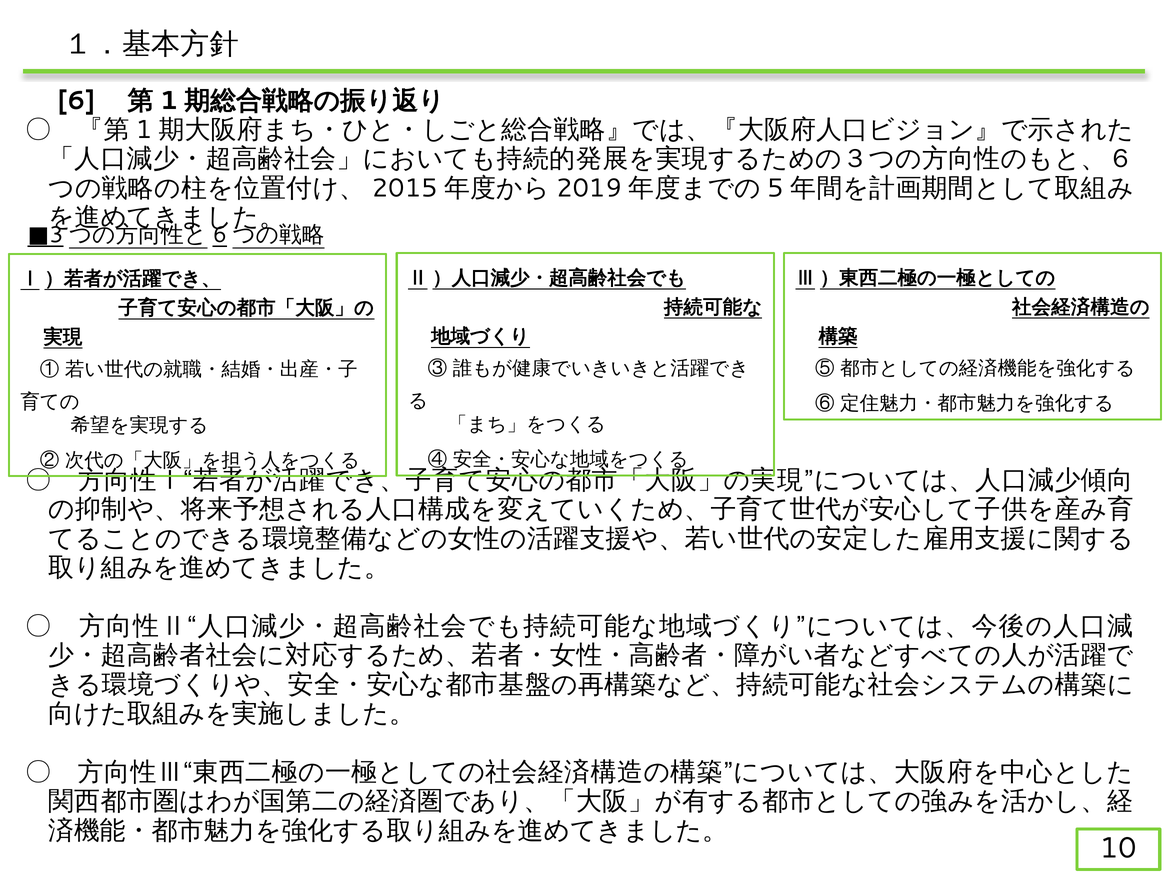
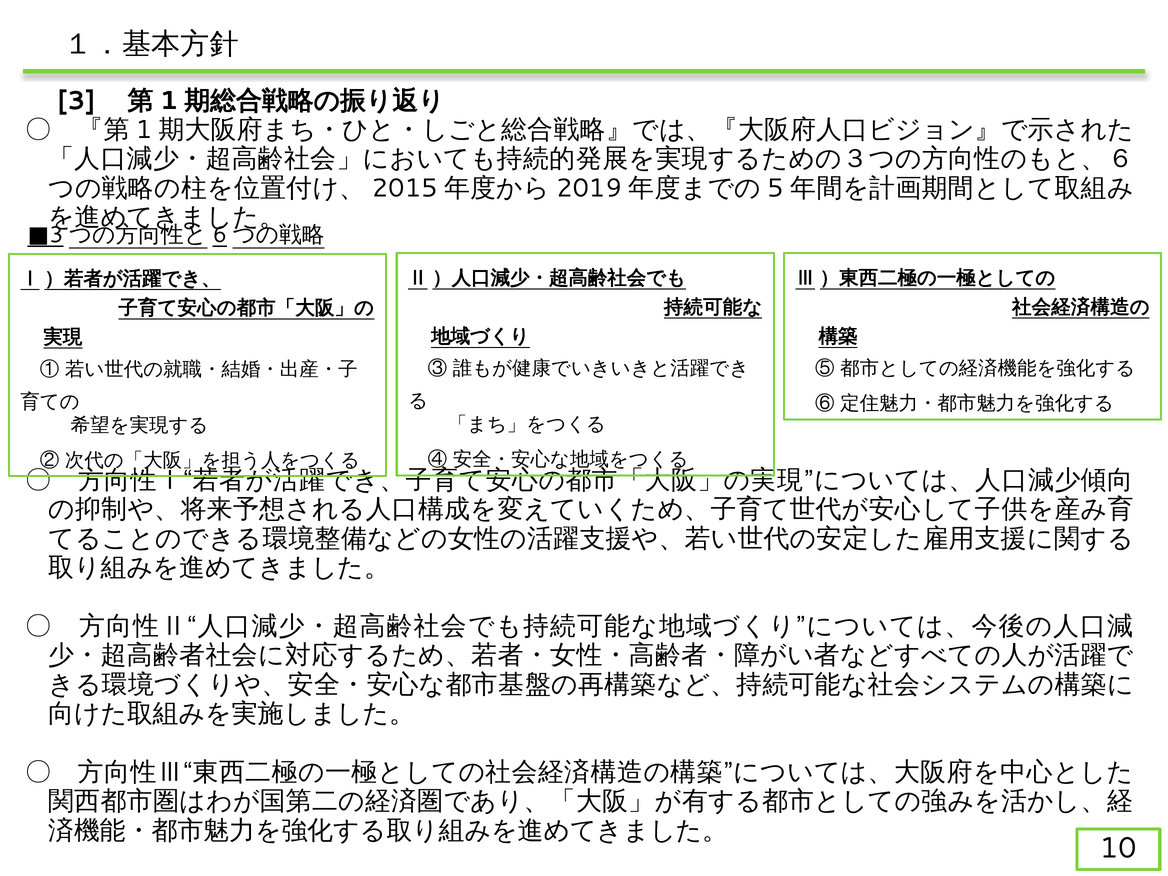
6: 6 -> 3
